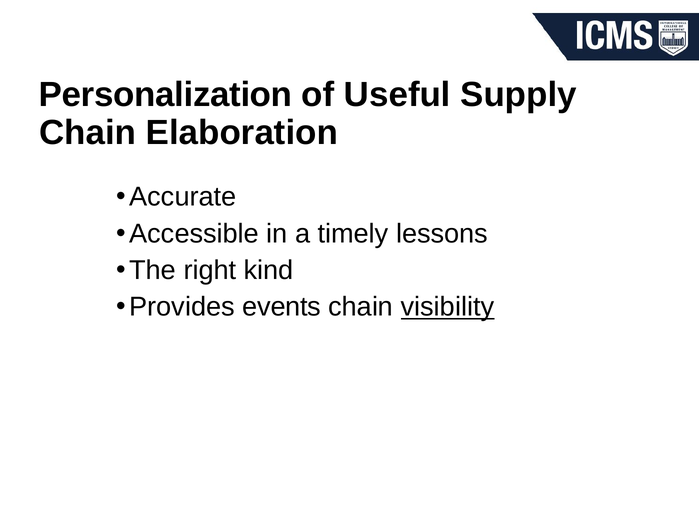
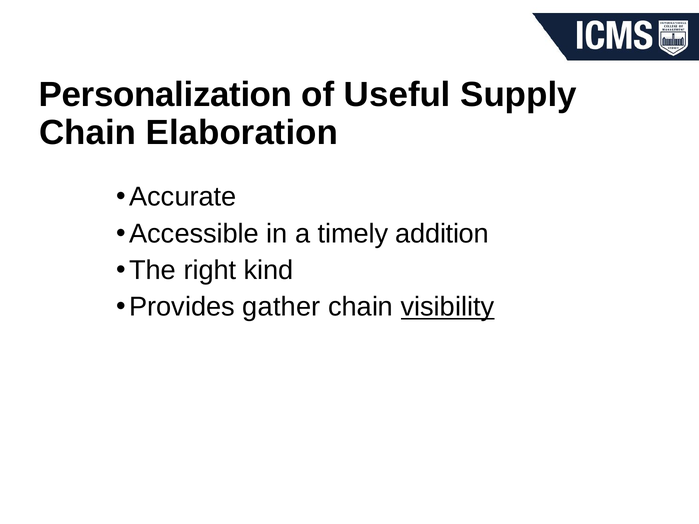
lessons: lessons -> addition
events: events -> gather
